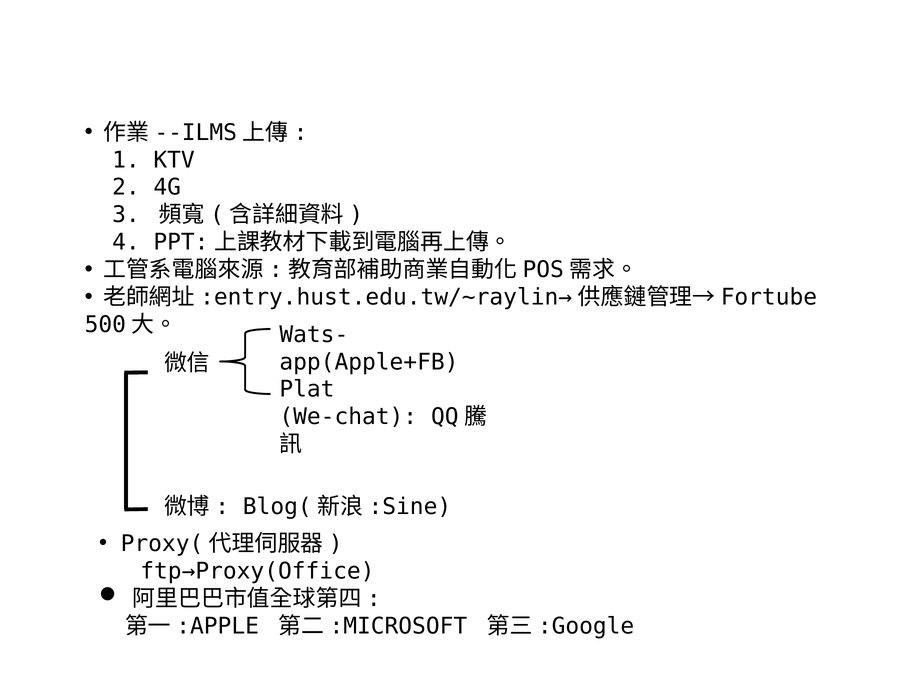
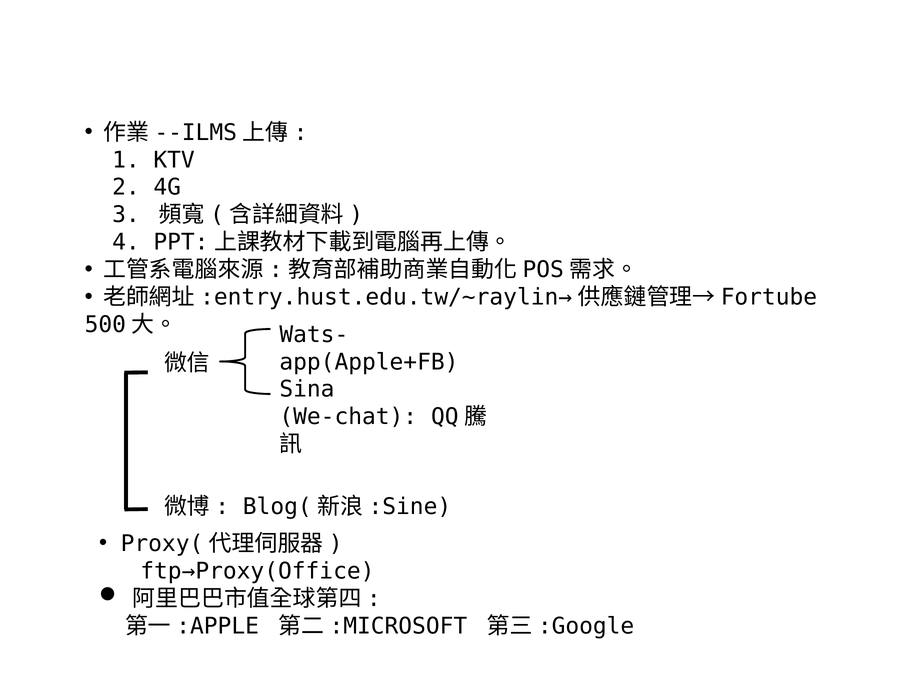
Plat: Plat -> Sina
